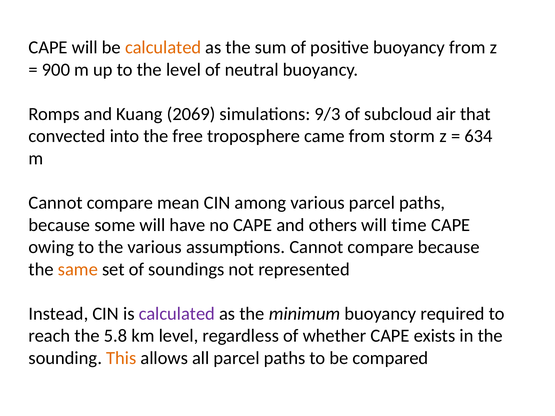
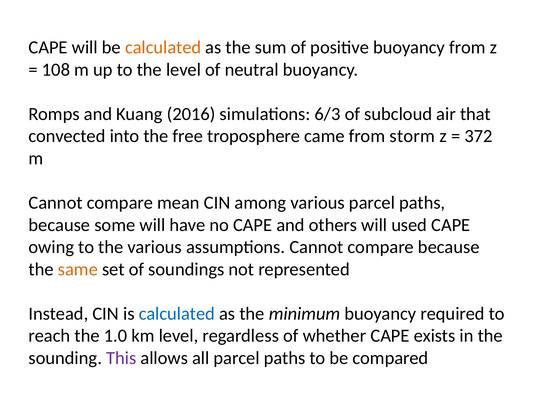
900: 900 -> 108
2069: 2069 -> 2016
9/3: 9/3 -> 6/3
634: 634 -> 372
time: time -> used
calculated at (177, 314) colour: purple -> blue
5.8: 5.8 -> 1.0
This colour: orange -> purple
